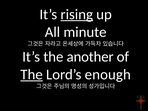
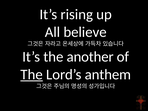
rising underline: present -> none
minute: minute -> believe
enough: enough -> anthem
